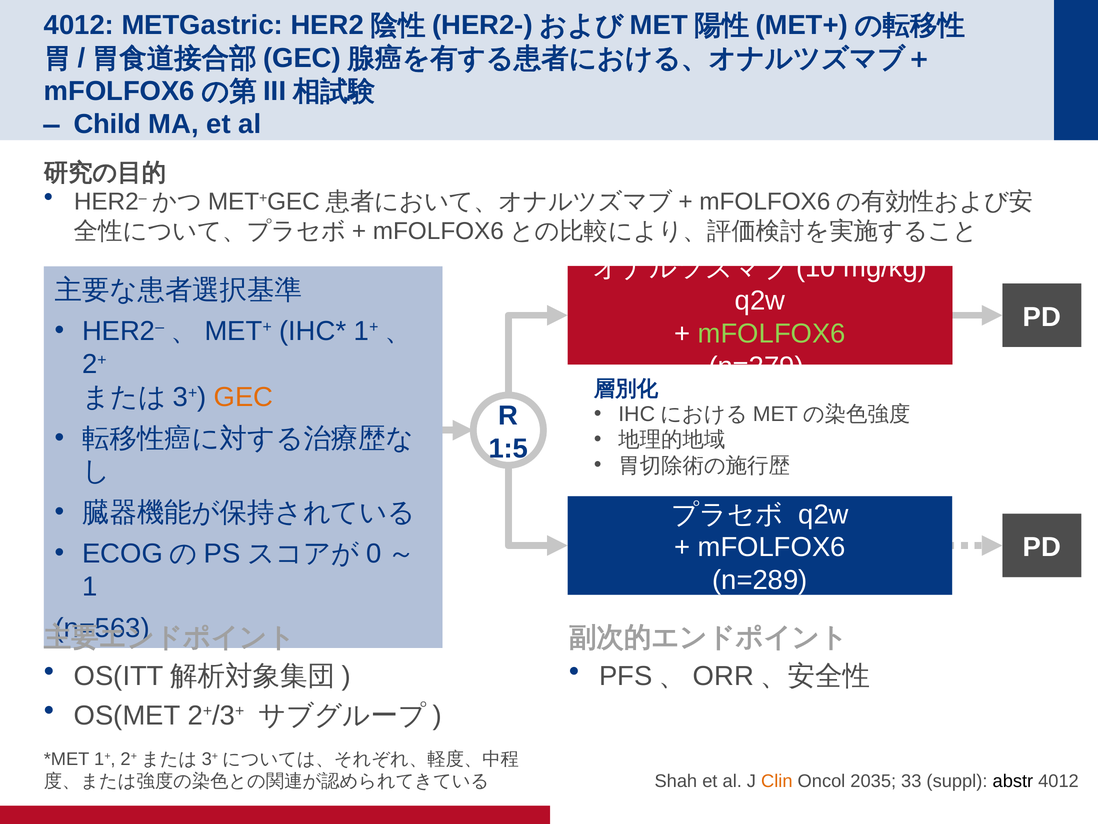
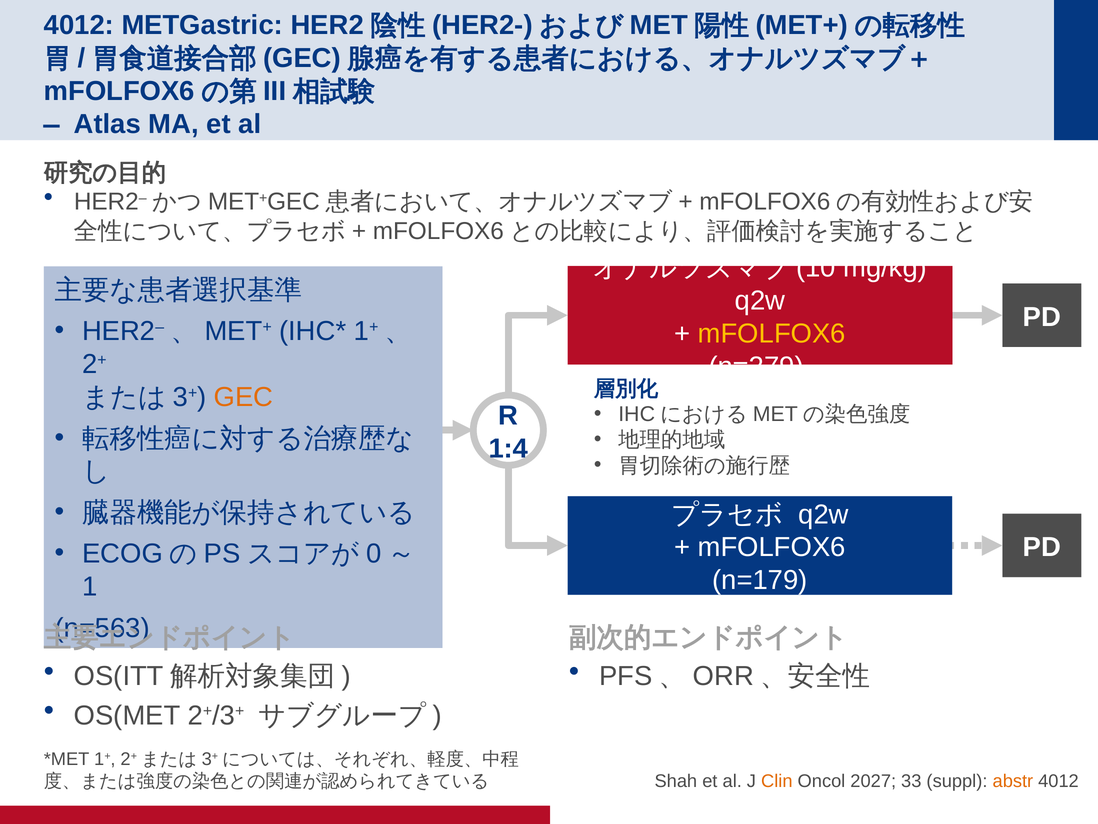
Child: Child -> Atlas
mFOLFOX6 at (772, 333) colour: light green -> yellow
1:5: 1:5 -> 1:4
n=289: n=289 -> n=179
2035: 2035 -> 2027
abstr colour: black -> orange
